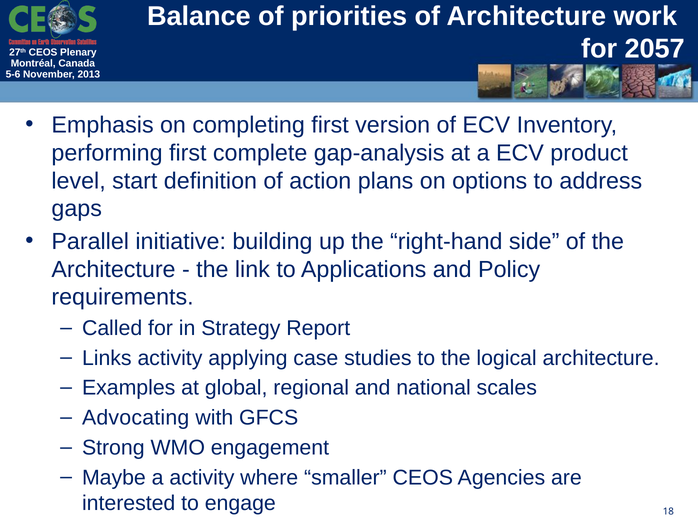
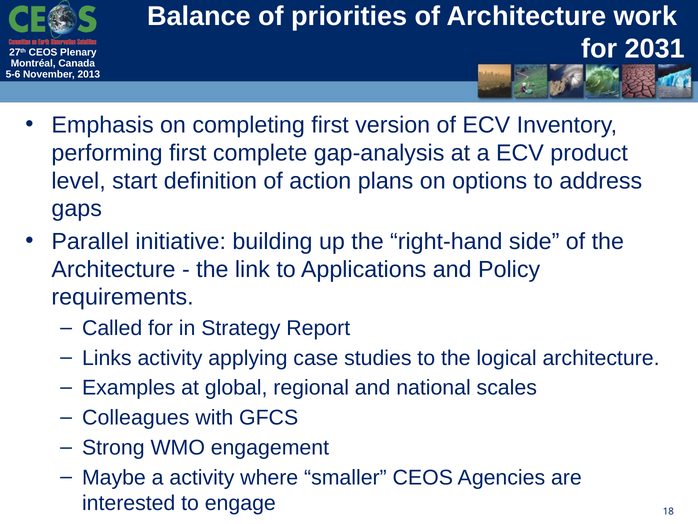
2057: 2057 -> 2031
Advocating: Advocating -> Colleagues
